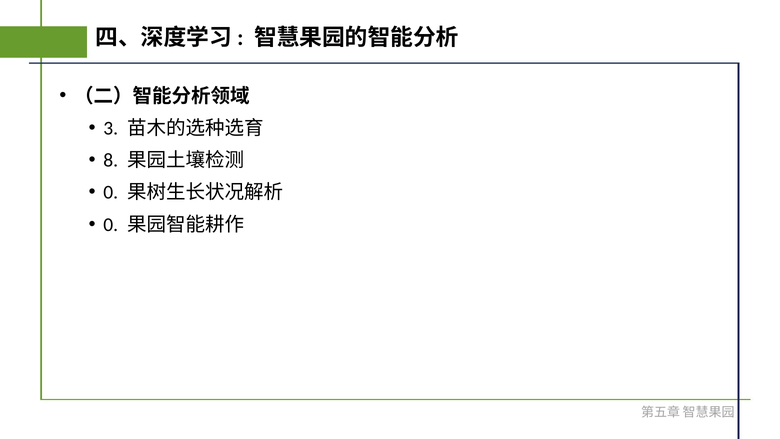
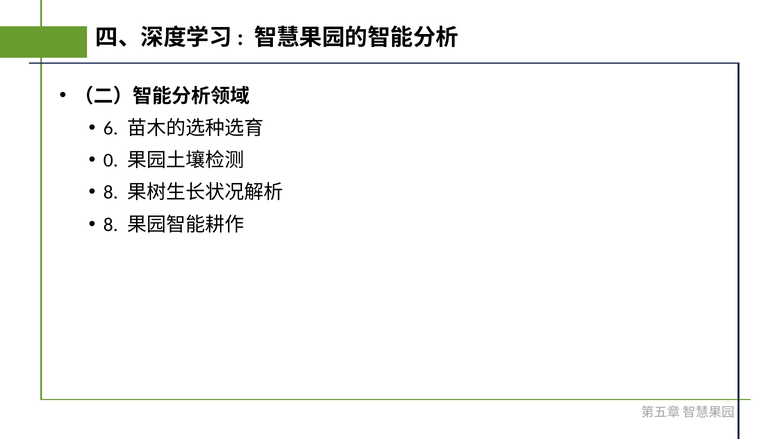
3: 3 -> 6
8: 8 -> 0
0 at (111, 192): 0 -> 8
0 at (111, 225): 0 -> 8
